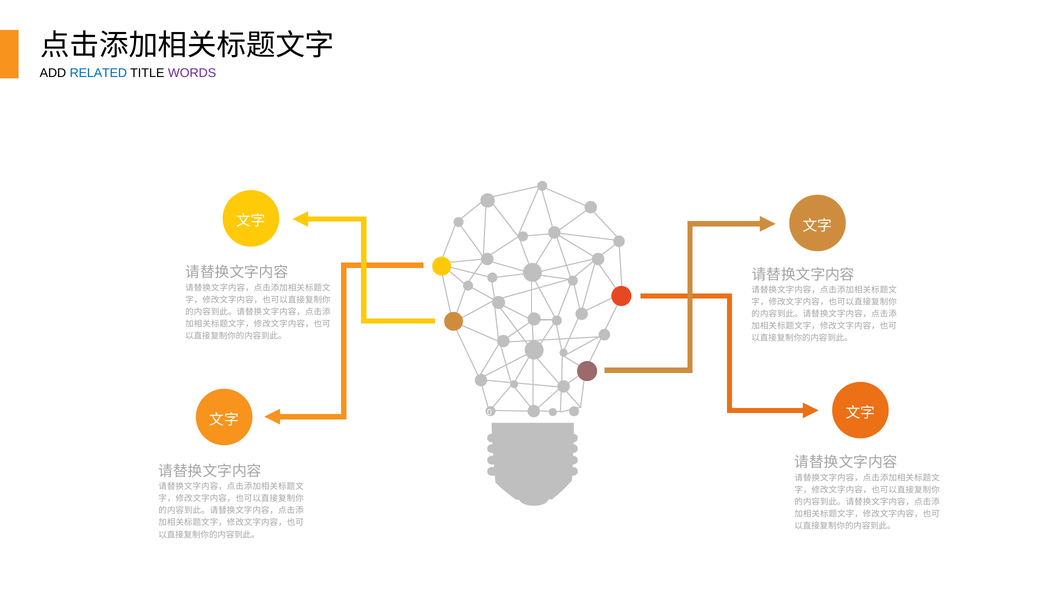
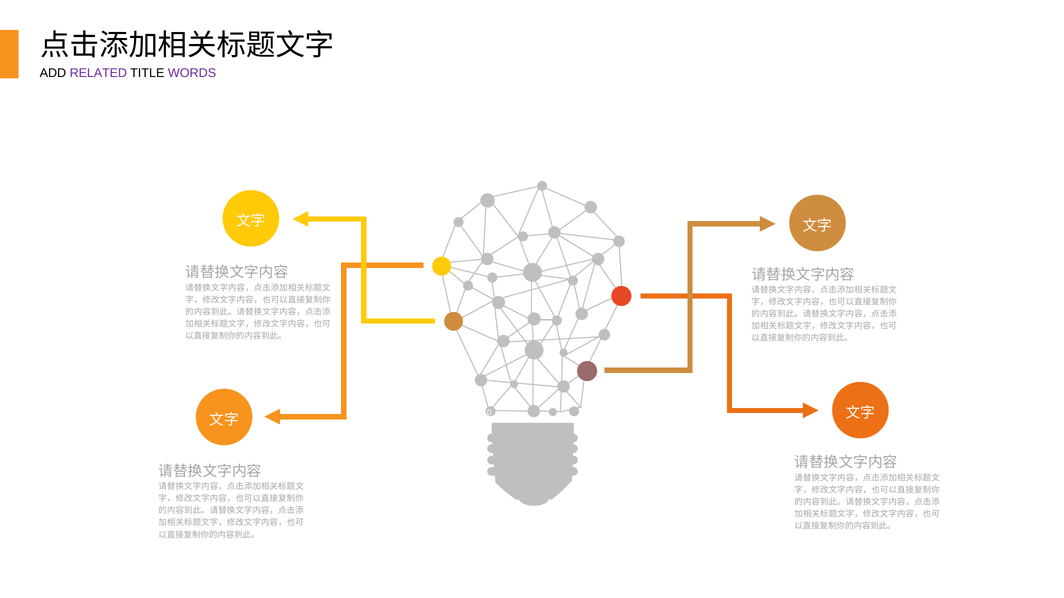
RELATED colour: blue -> purple
